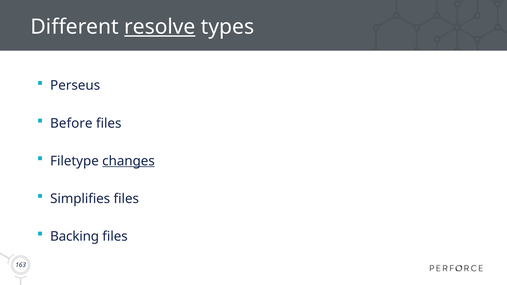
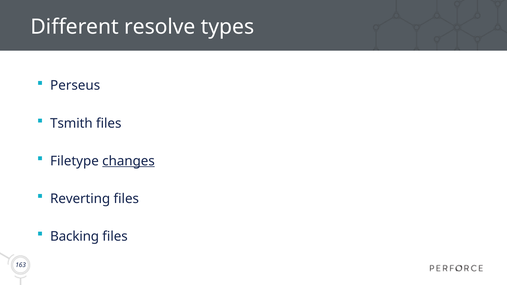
resolve underline: present -> none
Before: Before -> Tsmith
Simplifies: Simplifies -> Reverting
